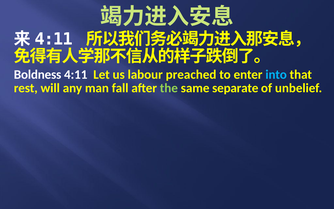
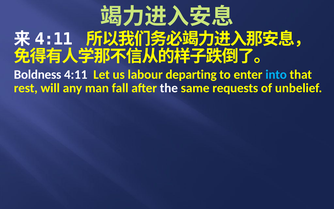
preached: preached -> departing
the colour: light green -> white
separate: separate -> requests
